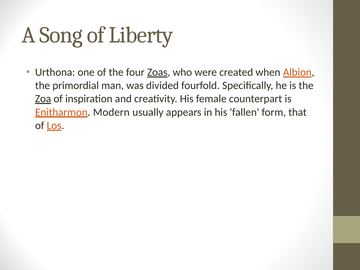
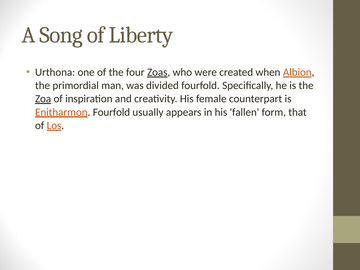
Enitharmon Modern: Modern -> Fourfold
